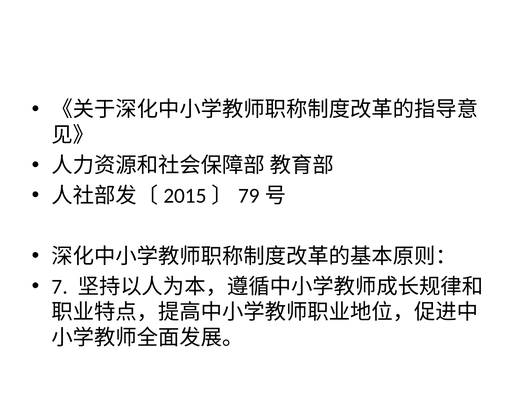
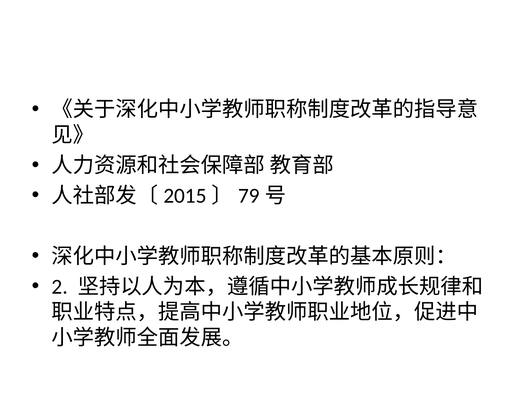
7: 7 -> 2
